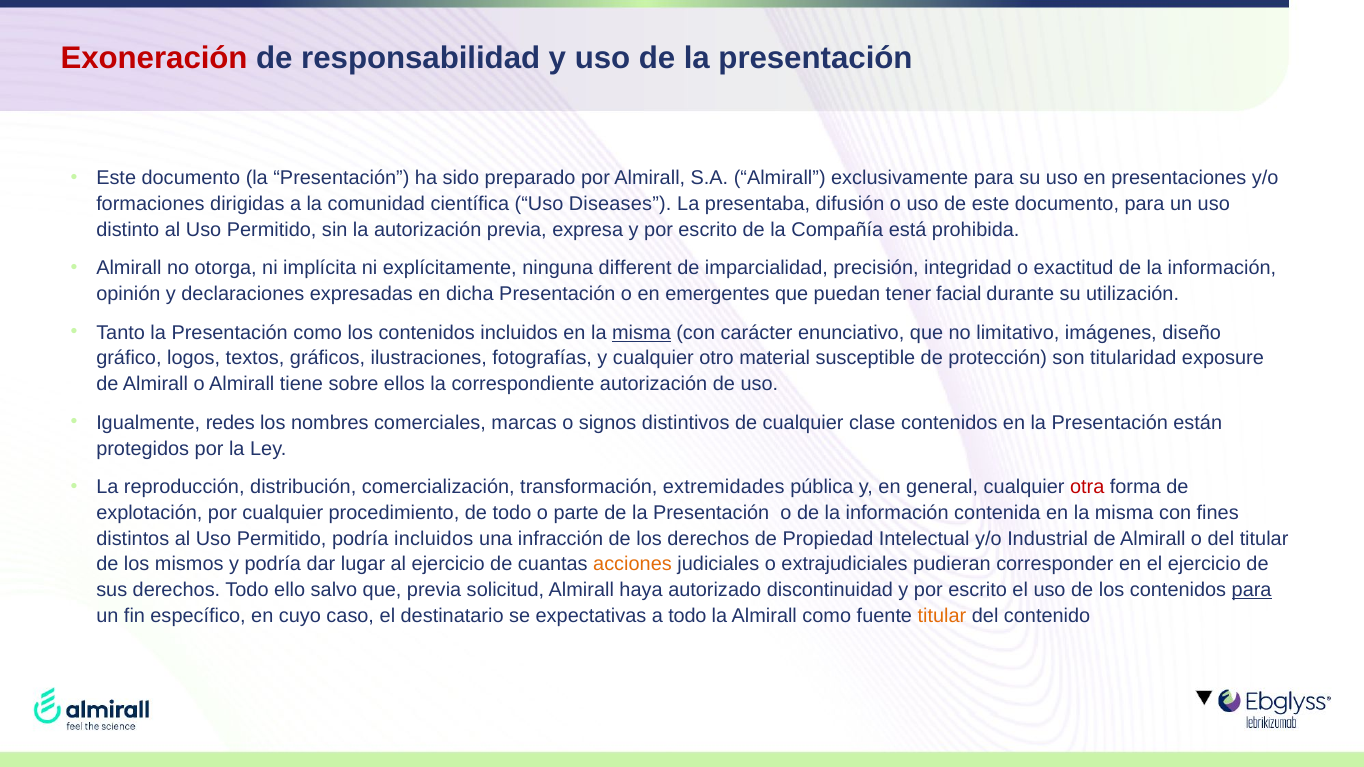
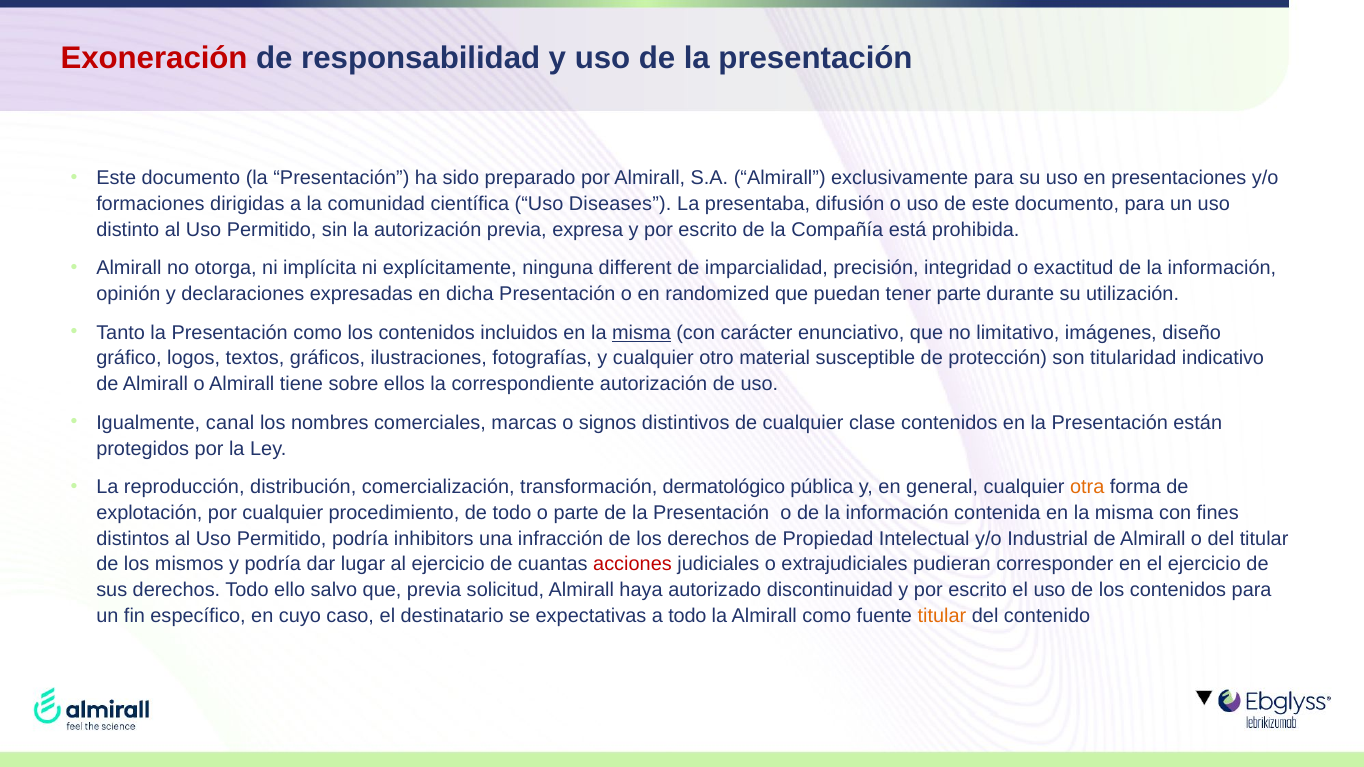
emergentes: emergentes -> randomized
tener facial: facial -> parte
exposure: exposure -> indicativo
redes: redes -> canal
extremidades: extremidades -> dermatológico
otra colour: red -> orange
podría incluidos: incluidos -> inhibitors
acciones colour: orange -> red
para at (1252, 590) underline: present -> none
